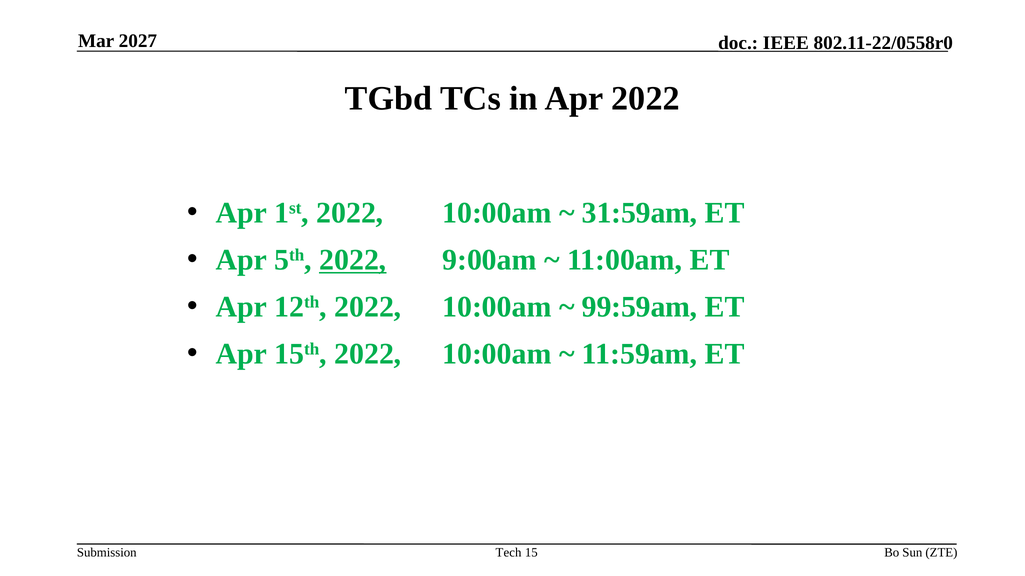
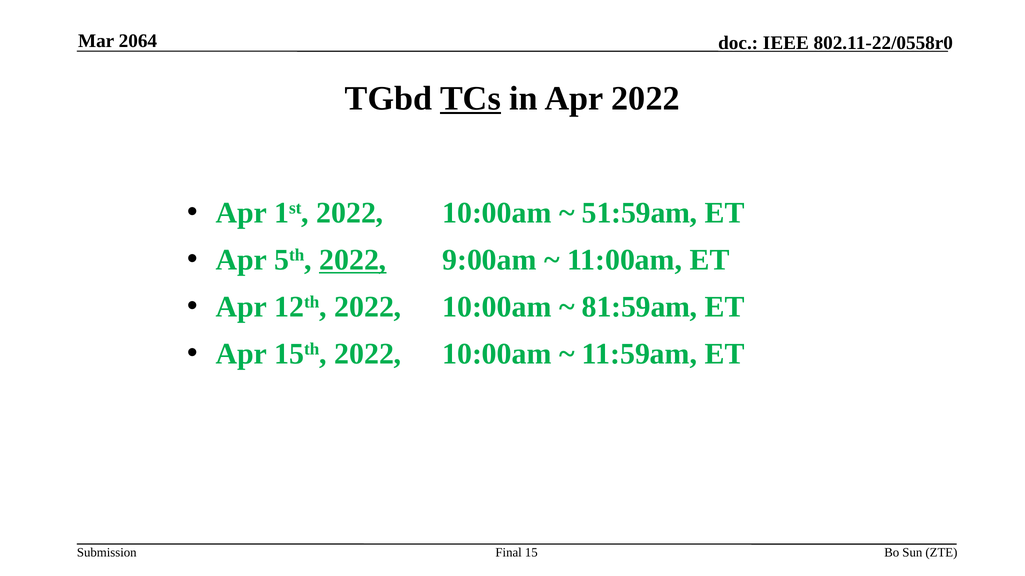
2027: 2027 -> 2064
TCs underline: none -> present
31:59am: 31:59am -> 51:59am
99:59am: 99:59am -> 81:59am
Tech: Tech -> Final
